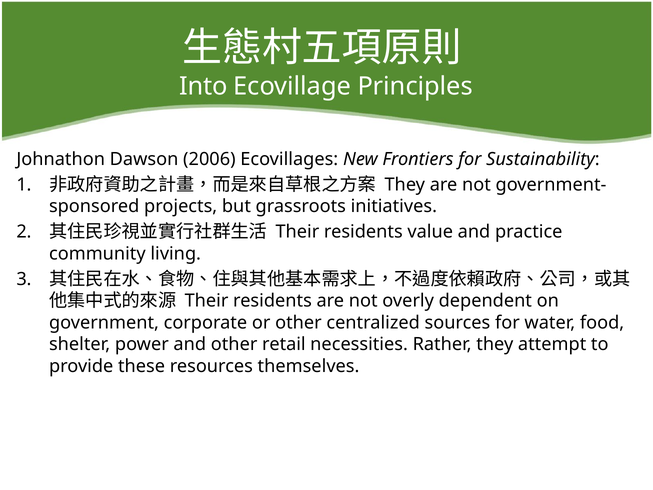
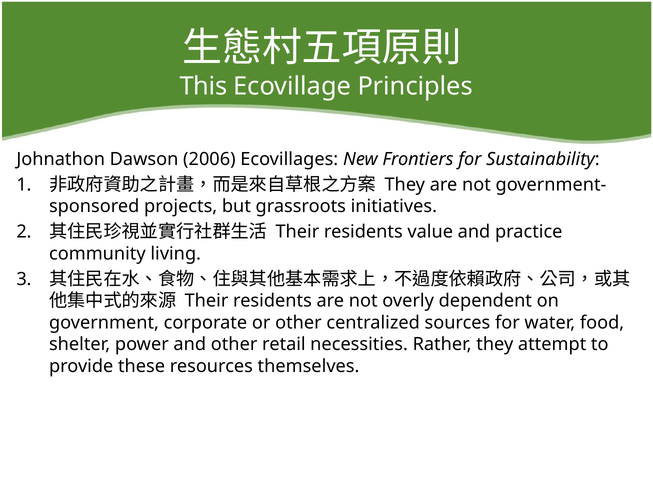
Into: Into -> This
